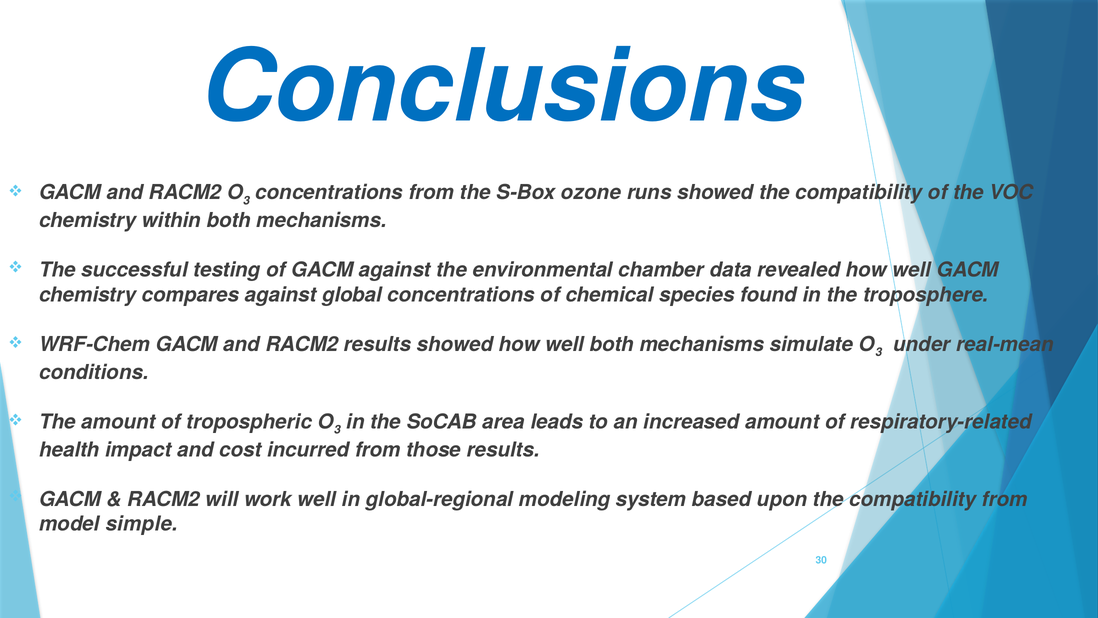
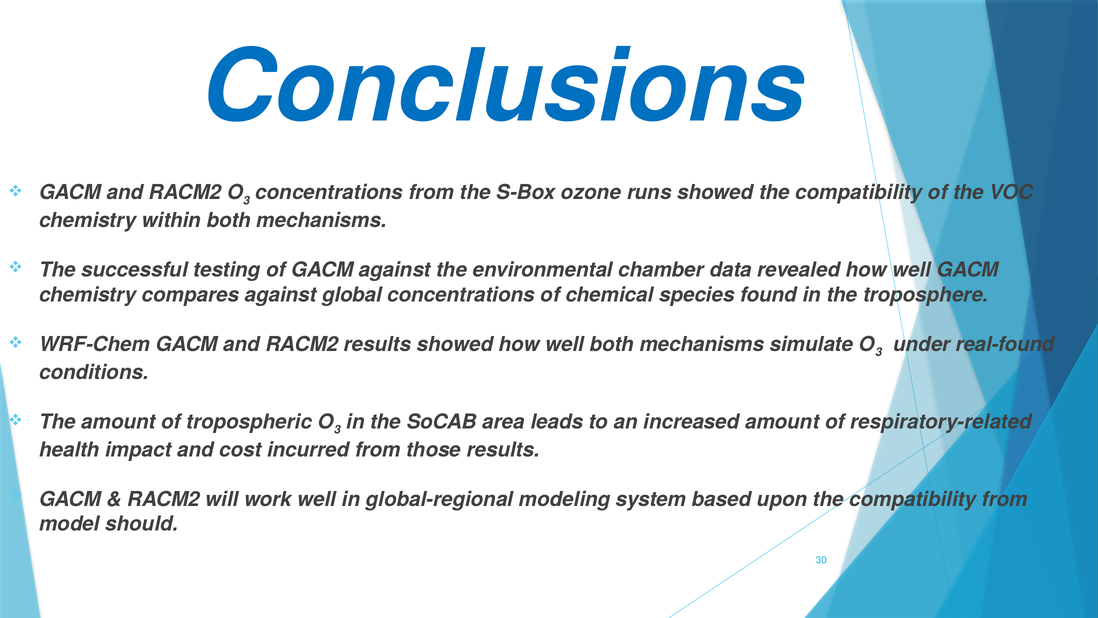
real-mean: real-mean -> real-found
simple: simple -> should
